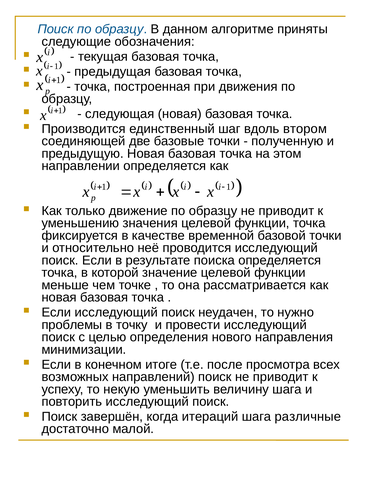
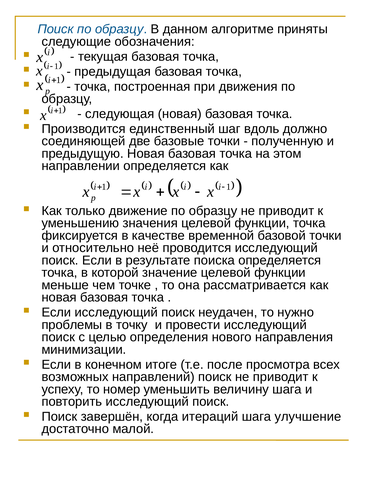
втором: втором -> должно
некую: некую -> номер
различные: различные -> улучшение
